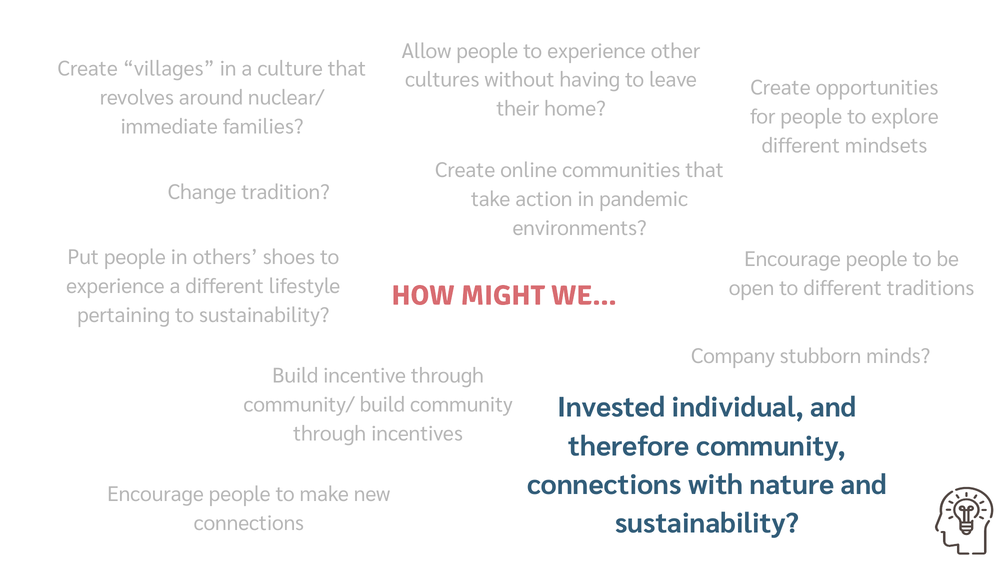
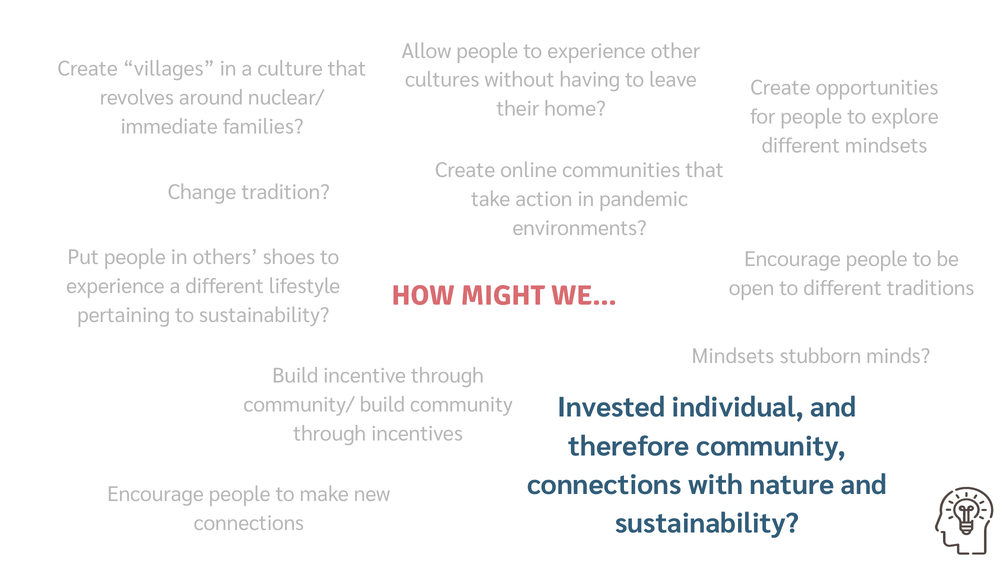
Company at (733, 356): Company -> Mindsets
